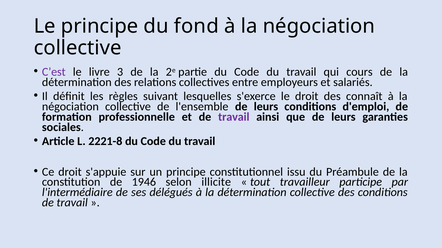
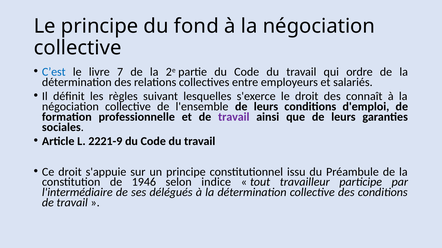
C’est colour: purple -> blue
3: 3 -> 7
cours: cours -> ordre
2221-8: 2221-8 -> 2221-9
illicite: illicite -> indice
